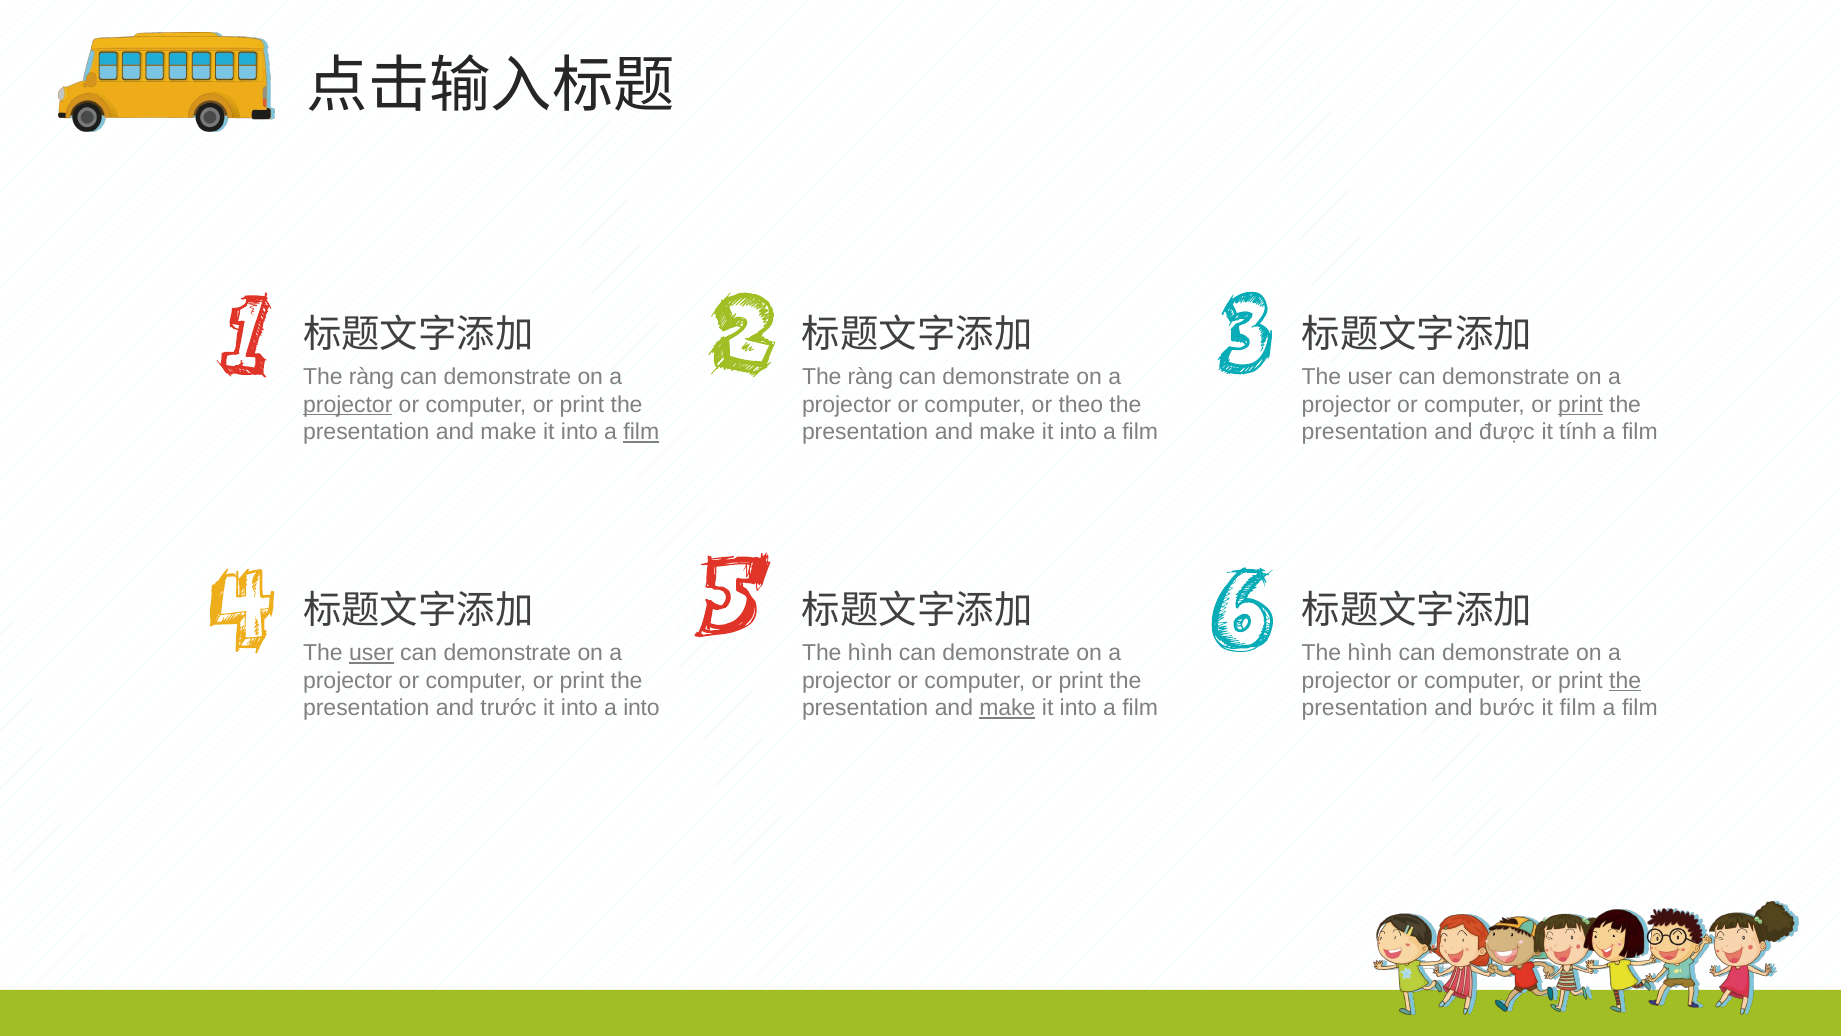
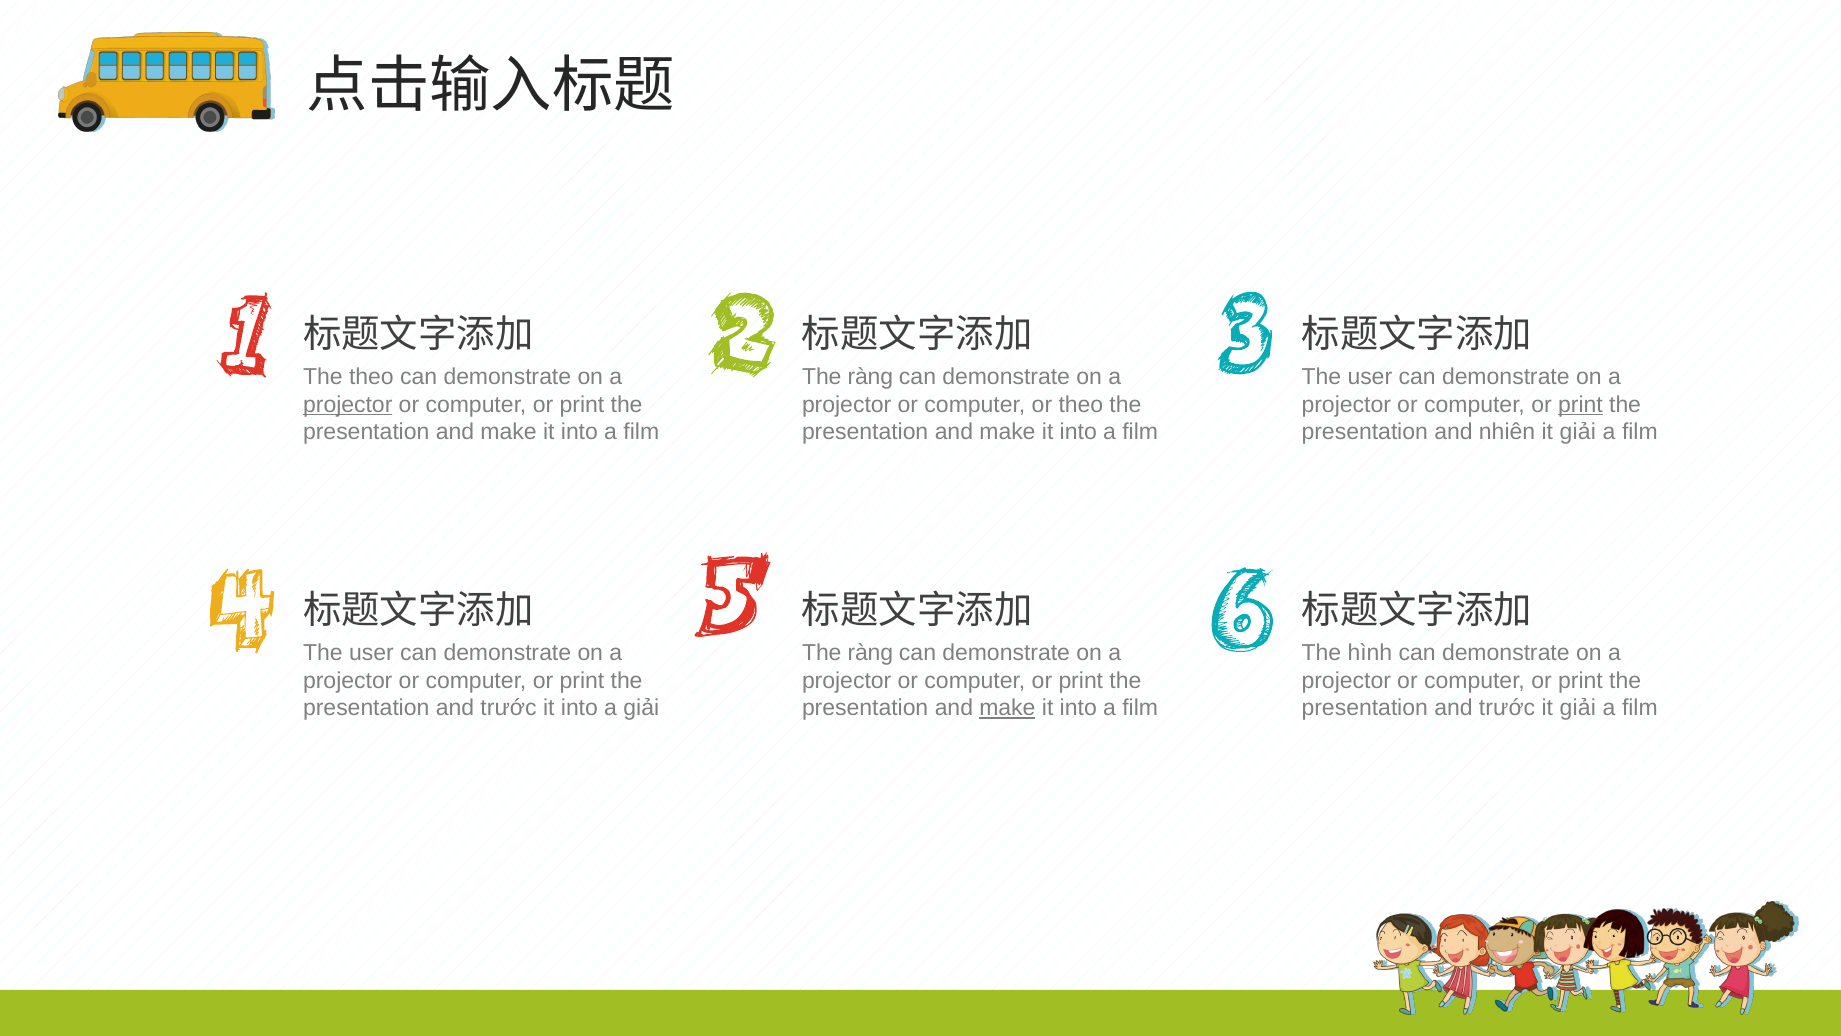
ràng at (372, 377): ràng -> theo
film at (641, 432) underline: present -> none
được: được -> nhiên
tính at (1578, 432): tính -> giải
user at (371, 653) underline: present -> none
hình at (870, 653): hình -> ràng
the at (1625, 680) underline: present -> none
a into: into -> giải
bước at (1507, 708): bước -> trước
film at (1578, 708): film -> giải
